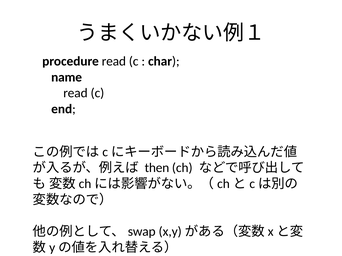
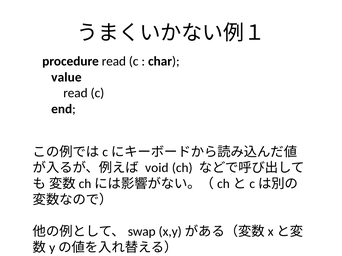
name: name -> value
then: then -> void
